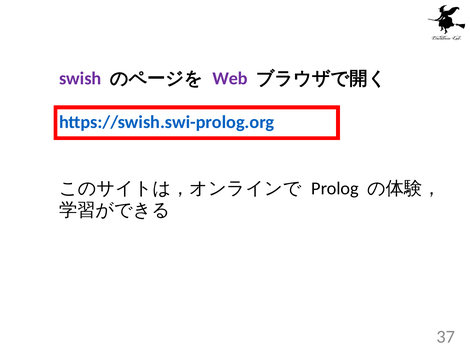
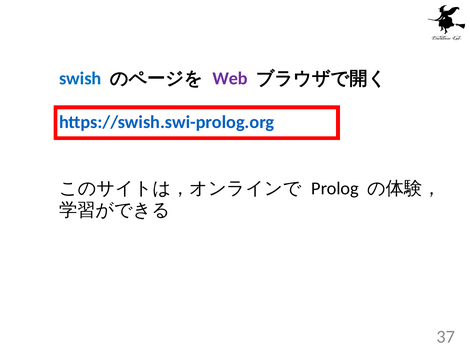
swish colour: purple -> blue
